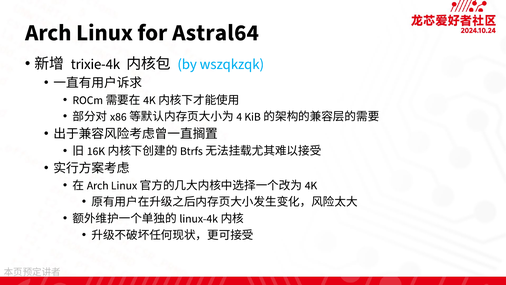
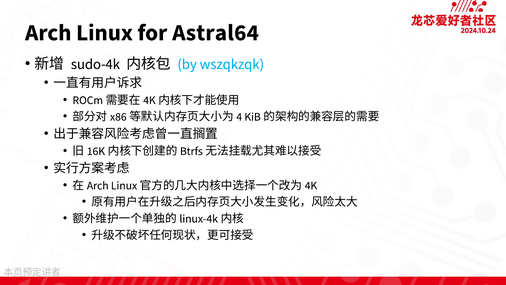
trixie-4k: trixie-4k -> sudo-4k
